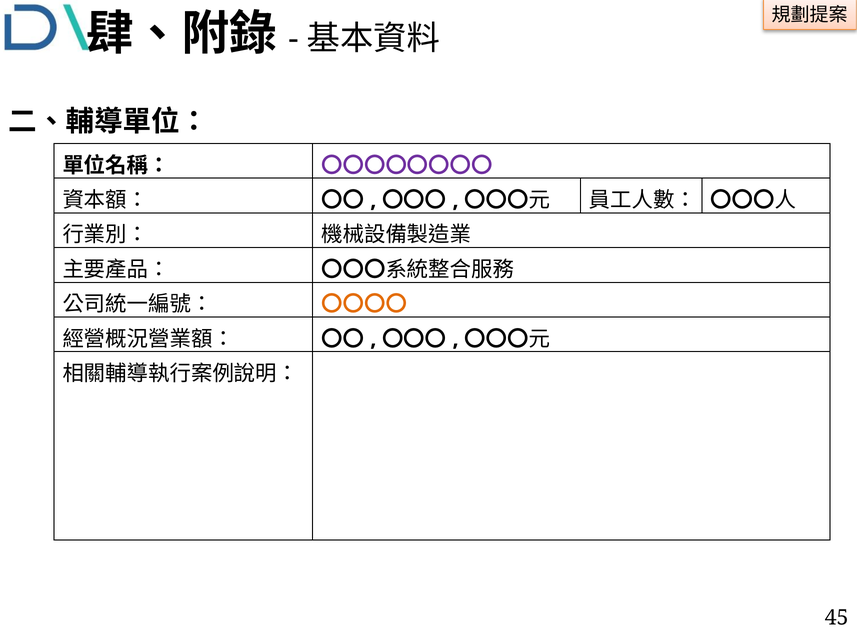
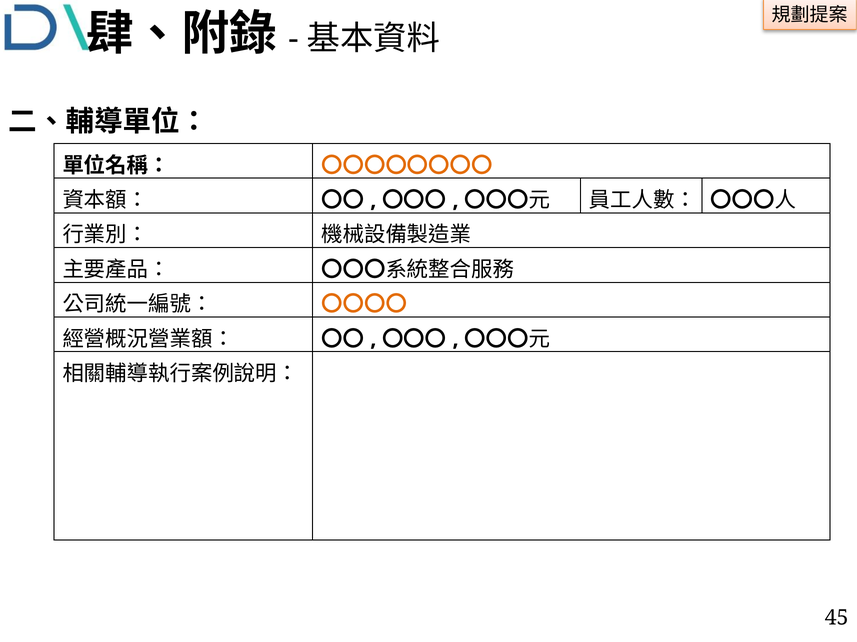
〇〇〇〇〇〇〇〇 colour: purple -> orange
